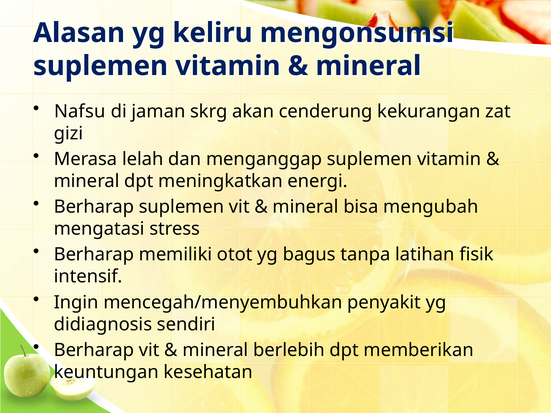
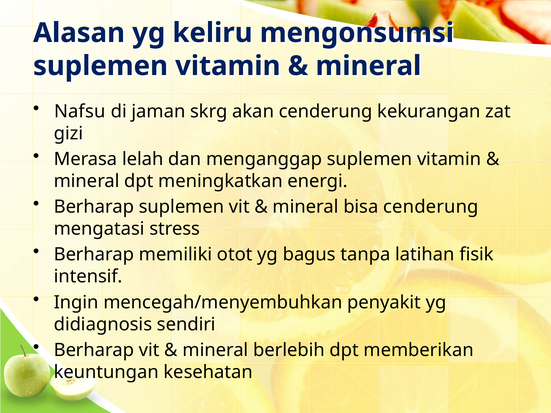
bisa mengubah: mengubah -> cenderung
